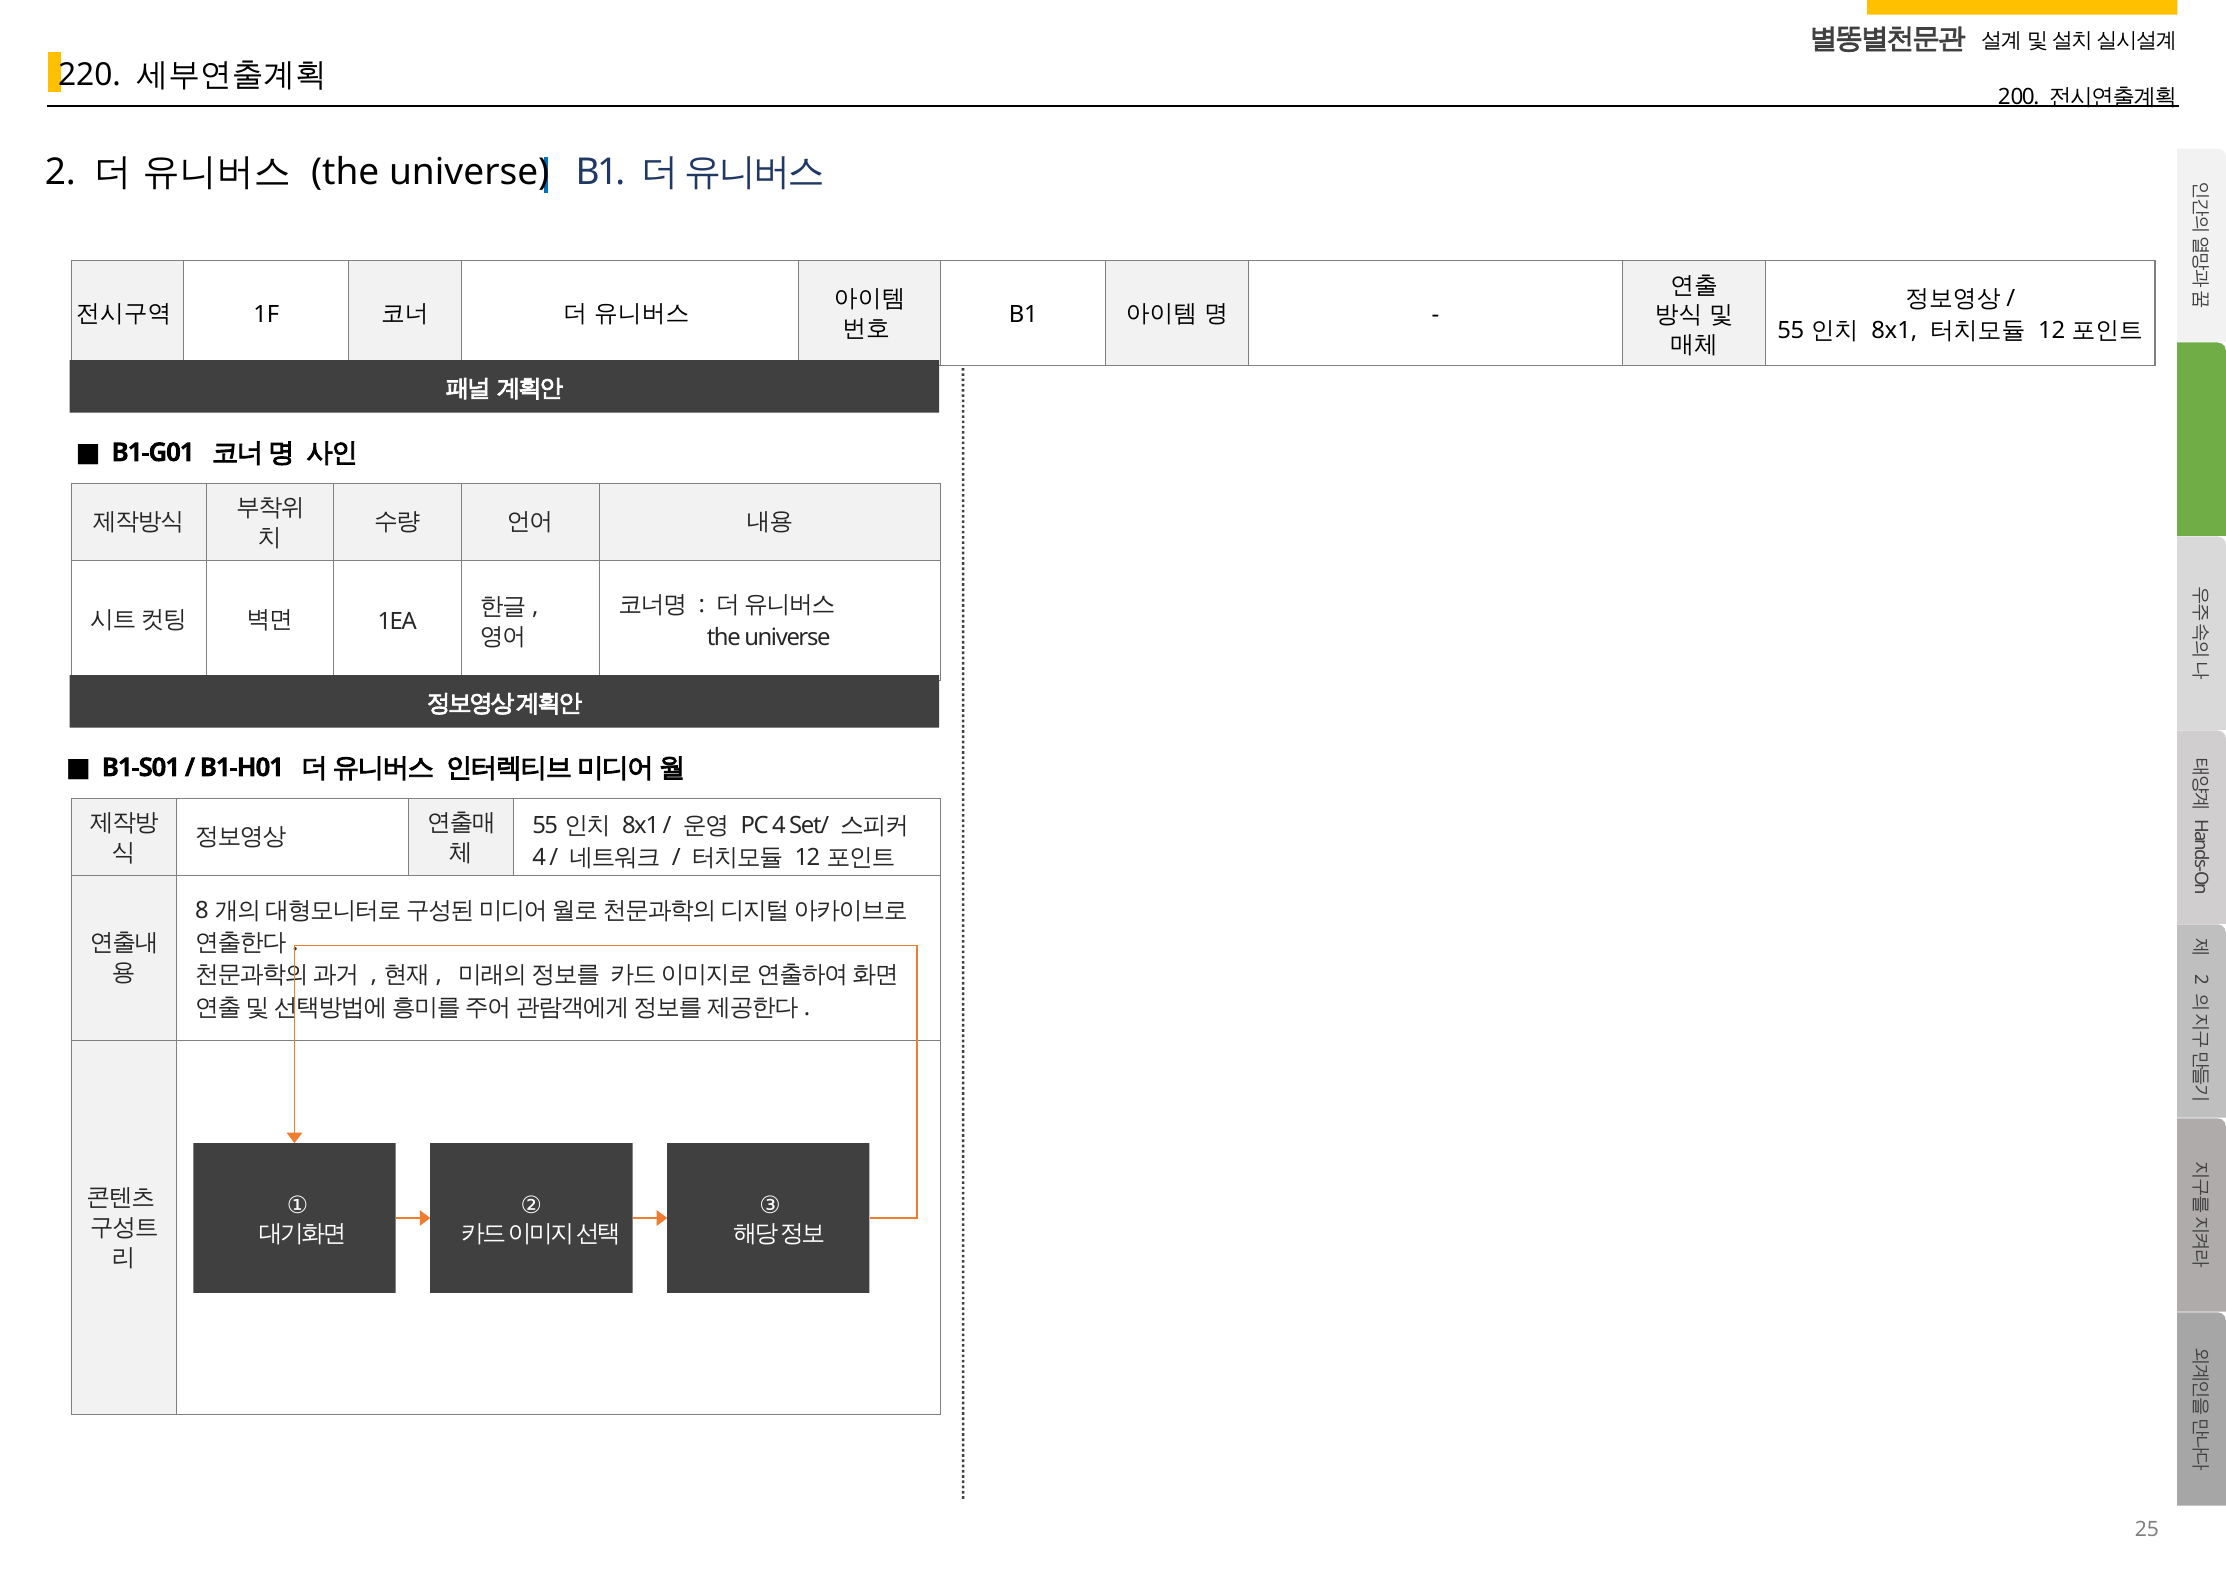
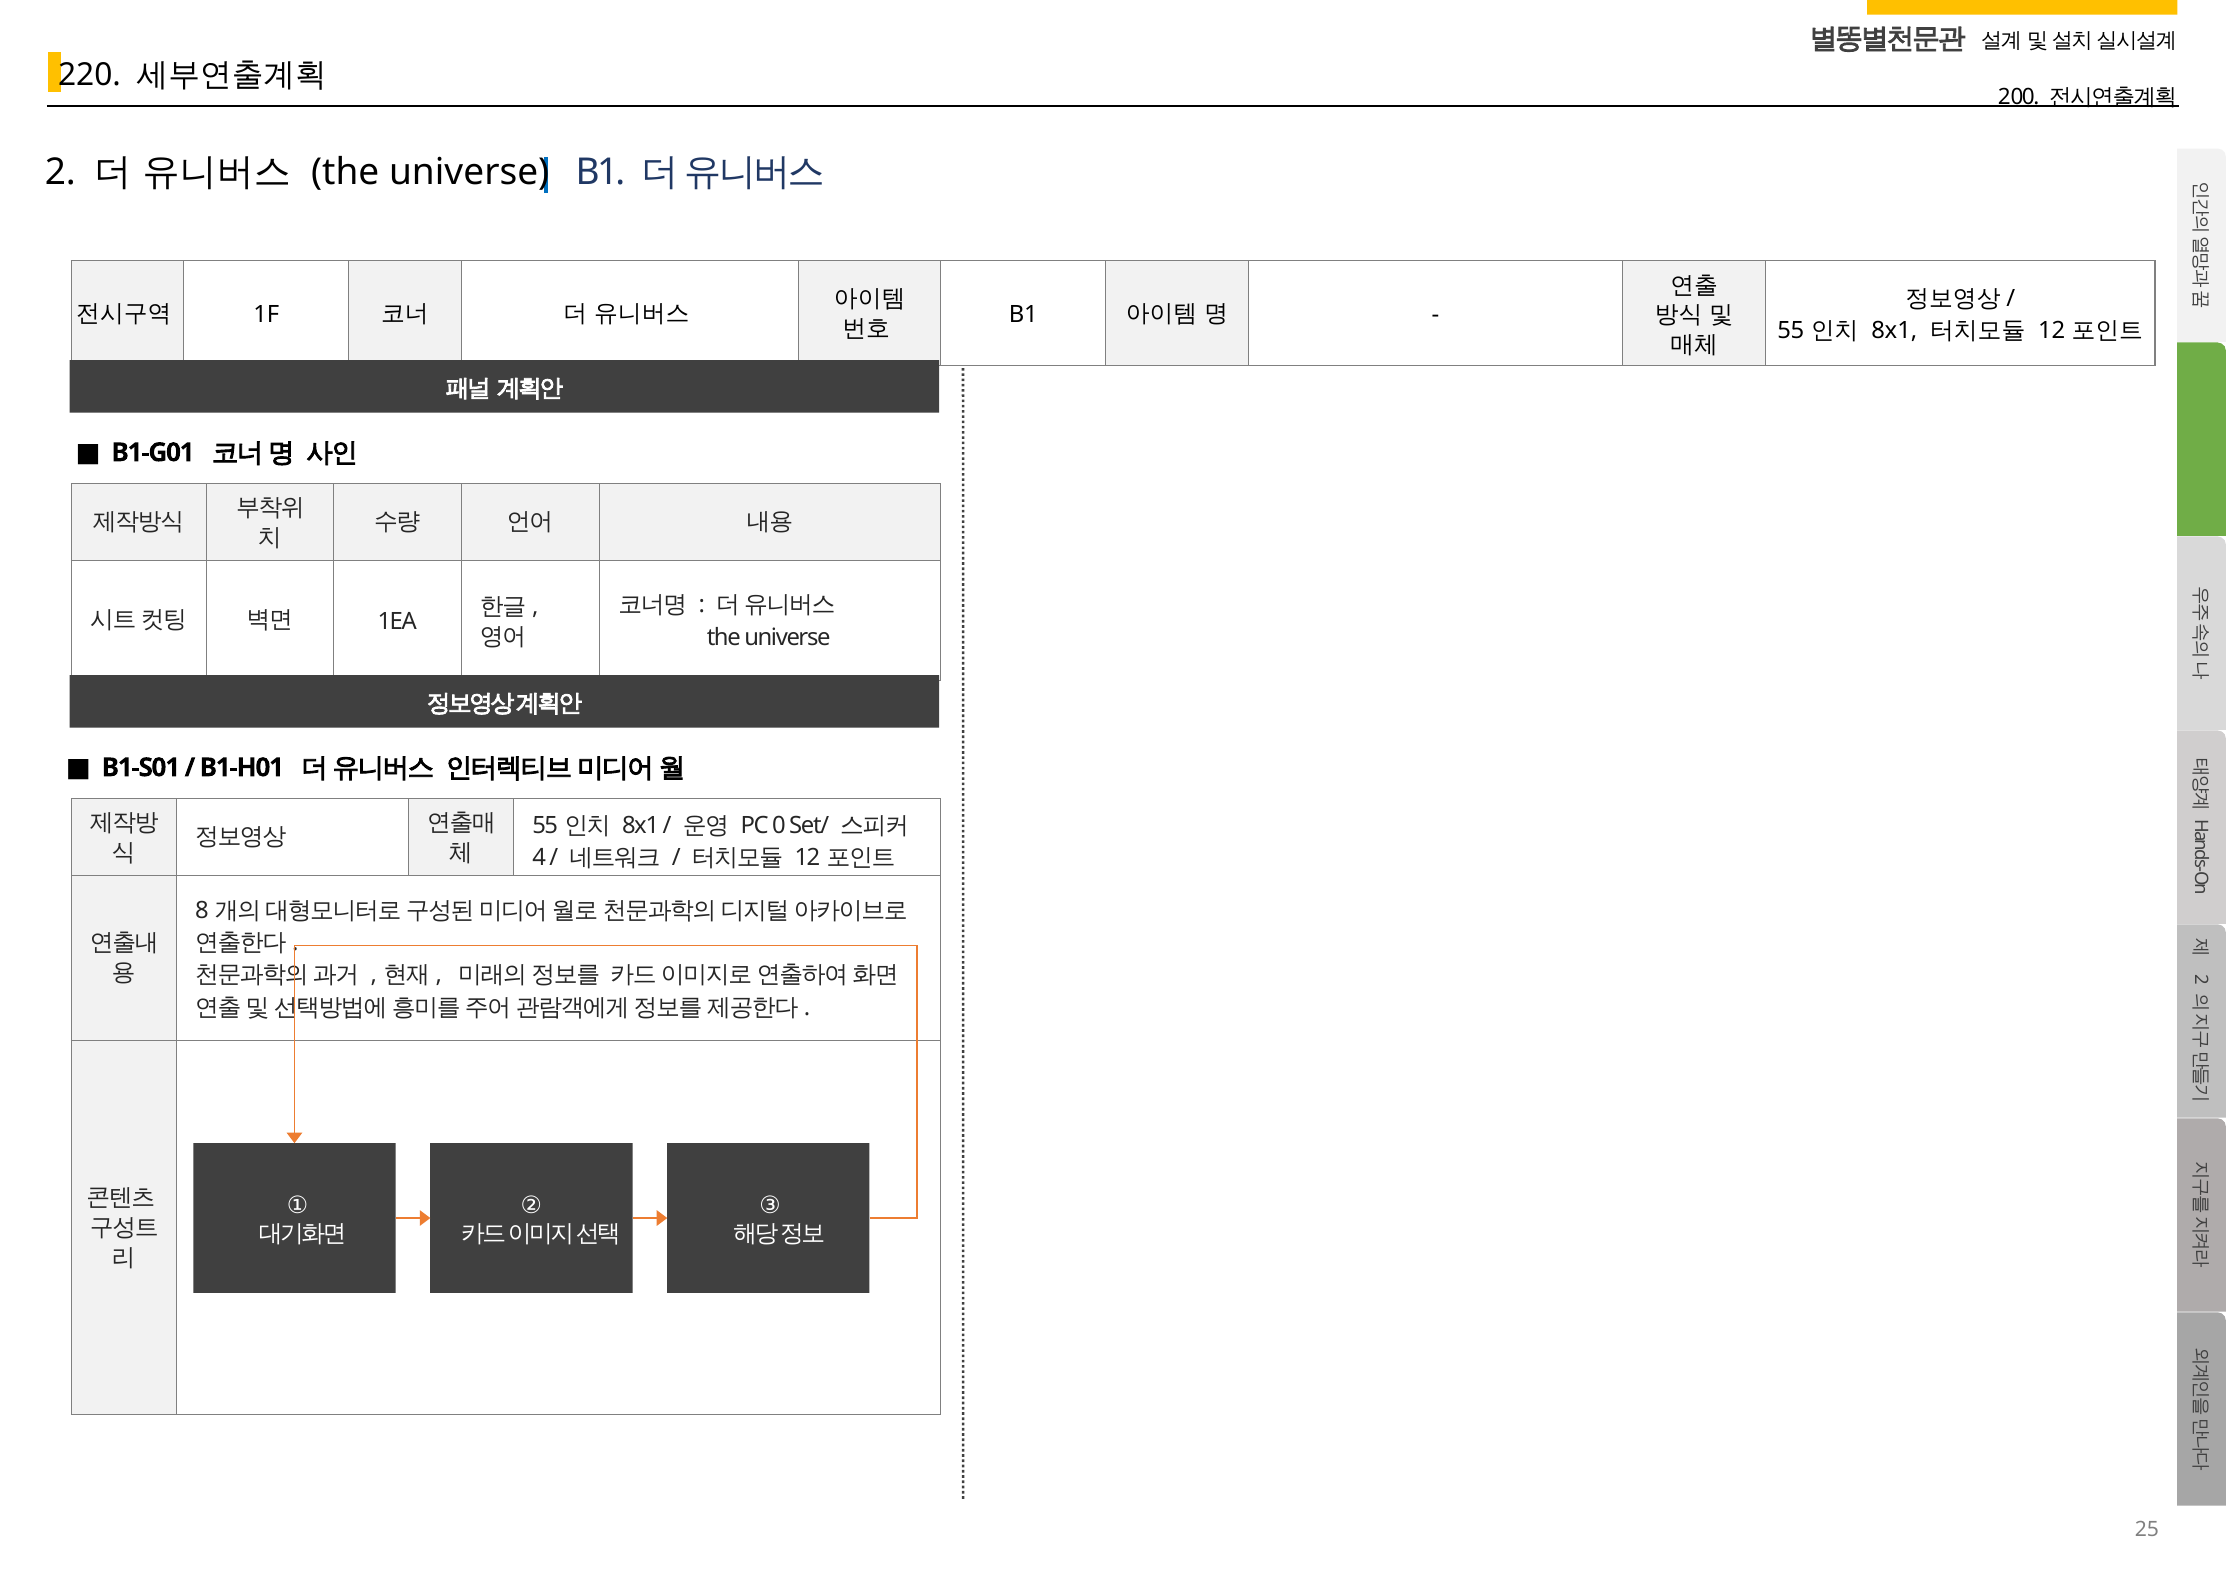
PC 4: 4 -> 0
